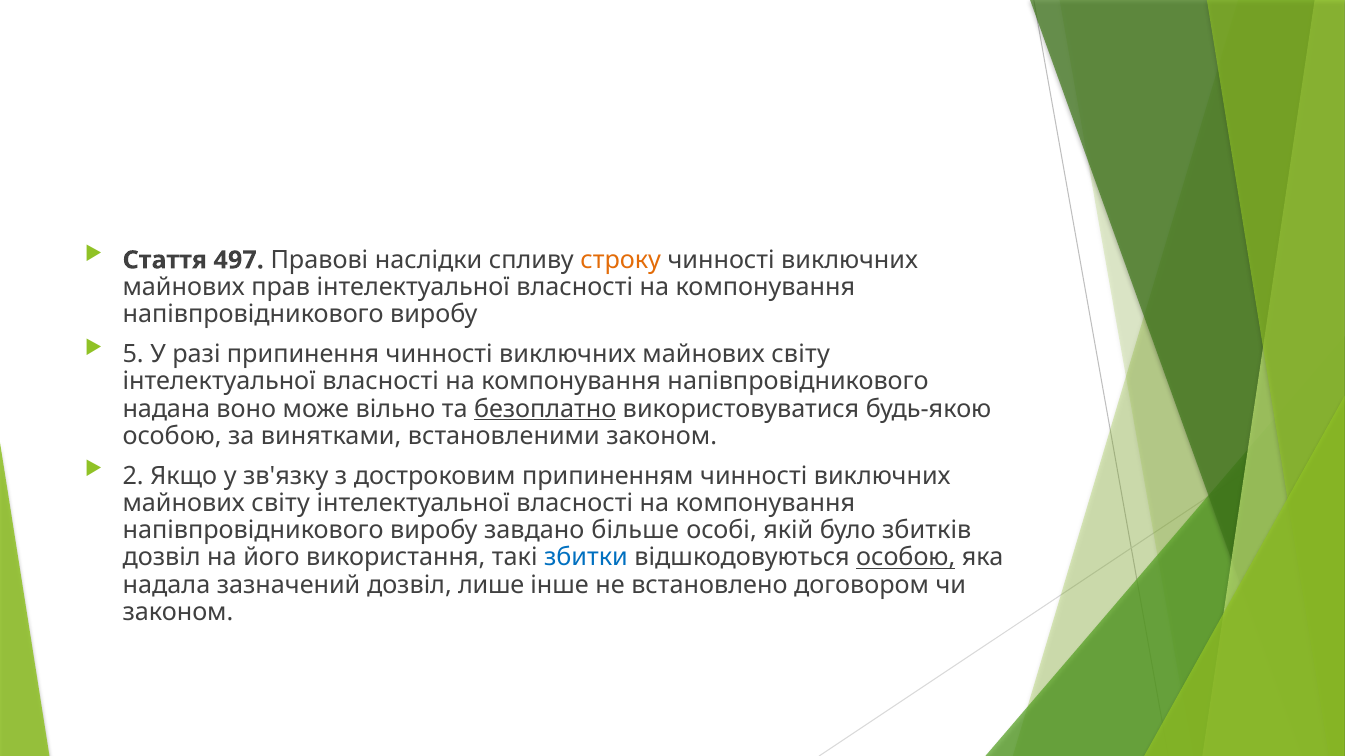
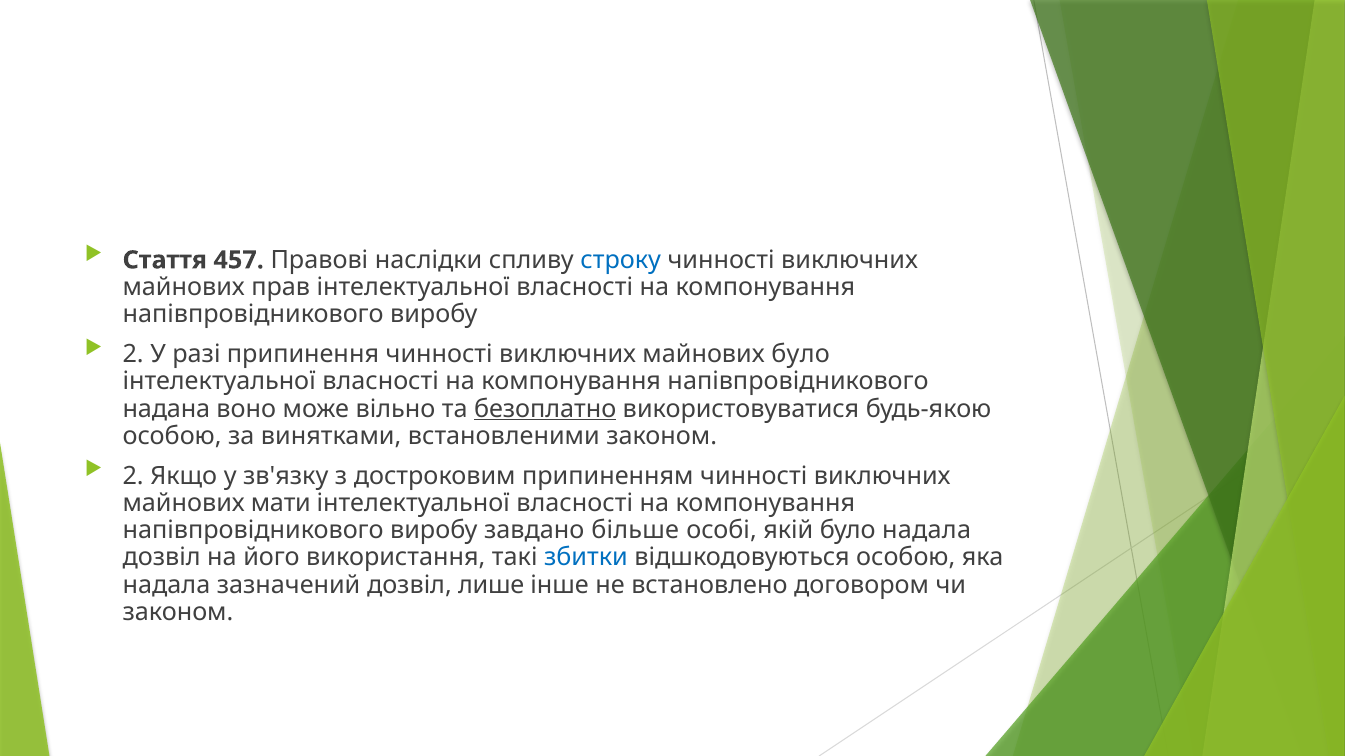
497: 497 -> 457
строку colour: orange -> blue
5 at (133, 355): 5 -> 2
світу at (801, 355): світу -> було
світу at (281, 503): світу -> мати
було збитків: збитків -> надала
особою at (906, 558) underline: present -> none
